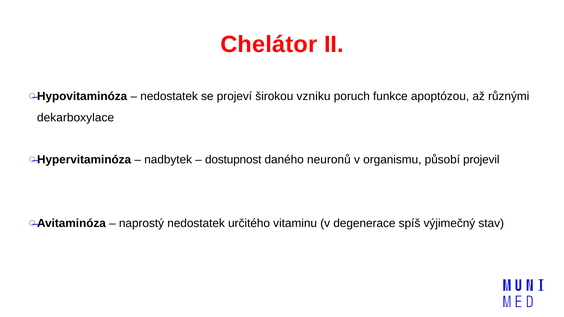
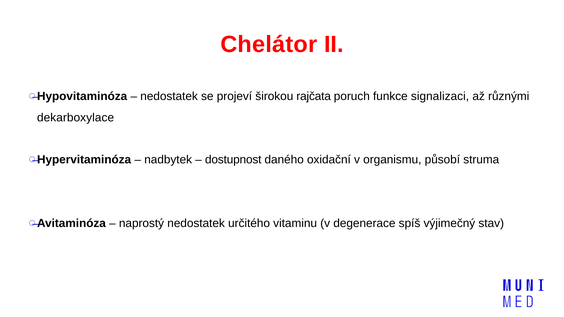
vzniku: vzniku -> rajčata
apoptózou: apoptózou -> signalizaci
neuronů: neuronů -> oxidační
projevil: projevil -> struma
